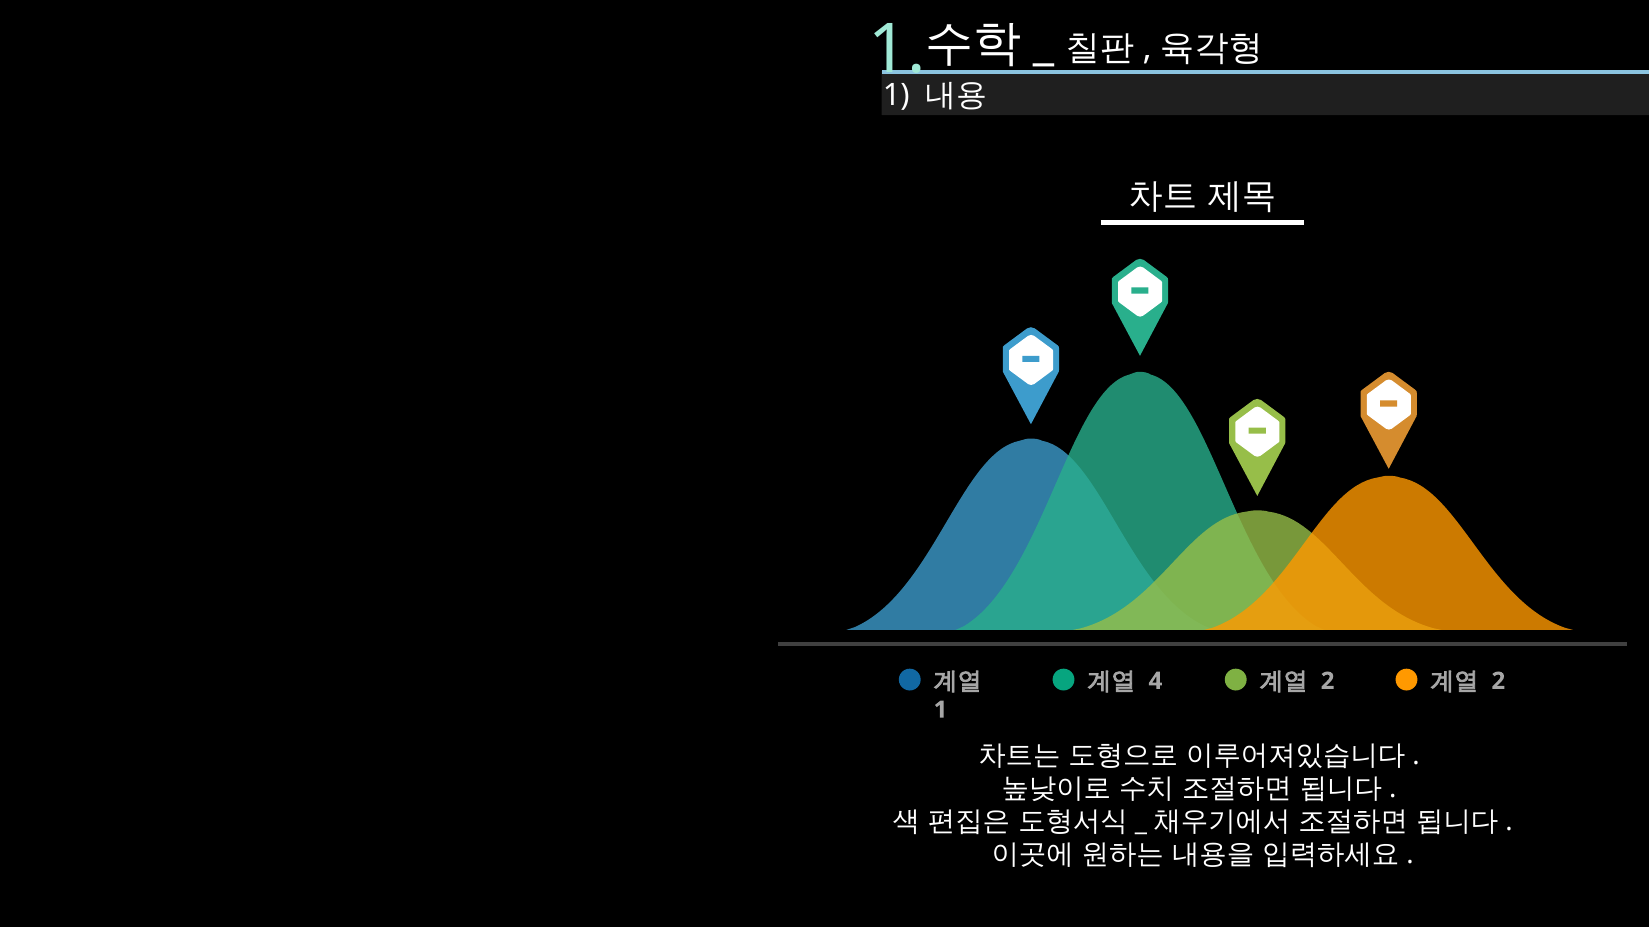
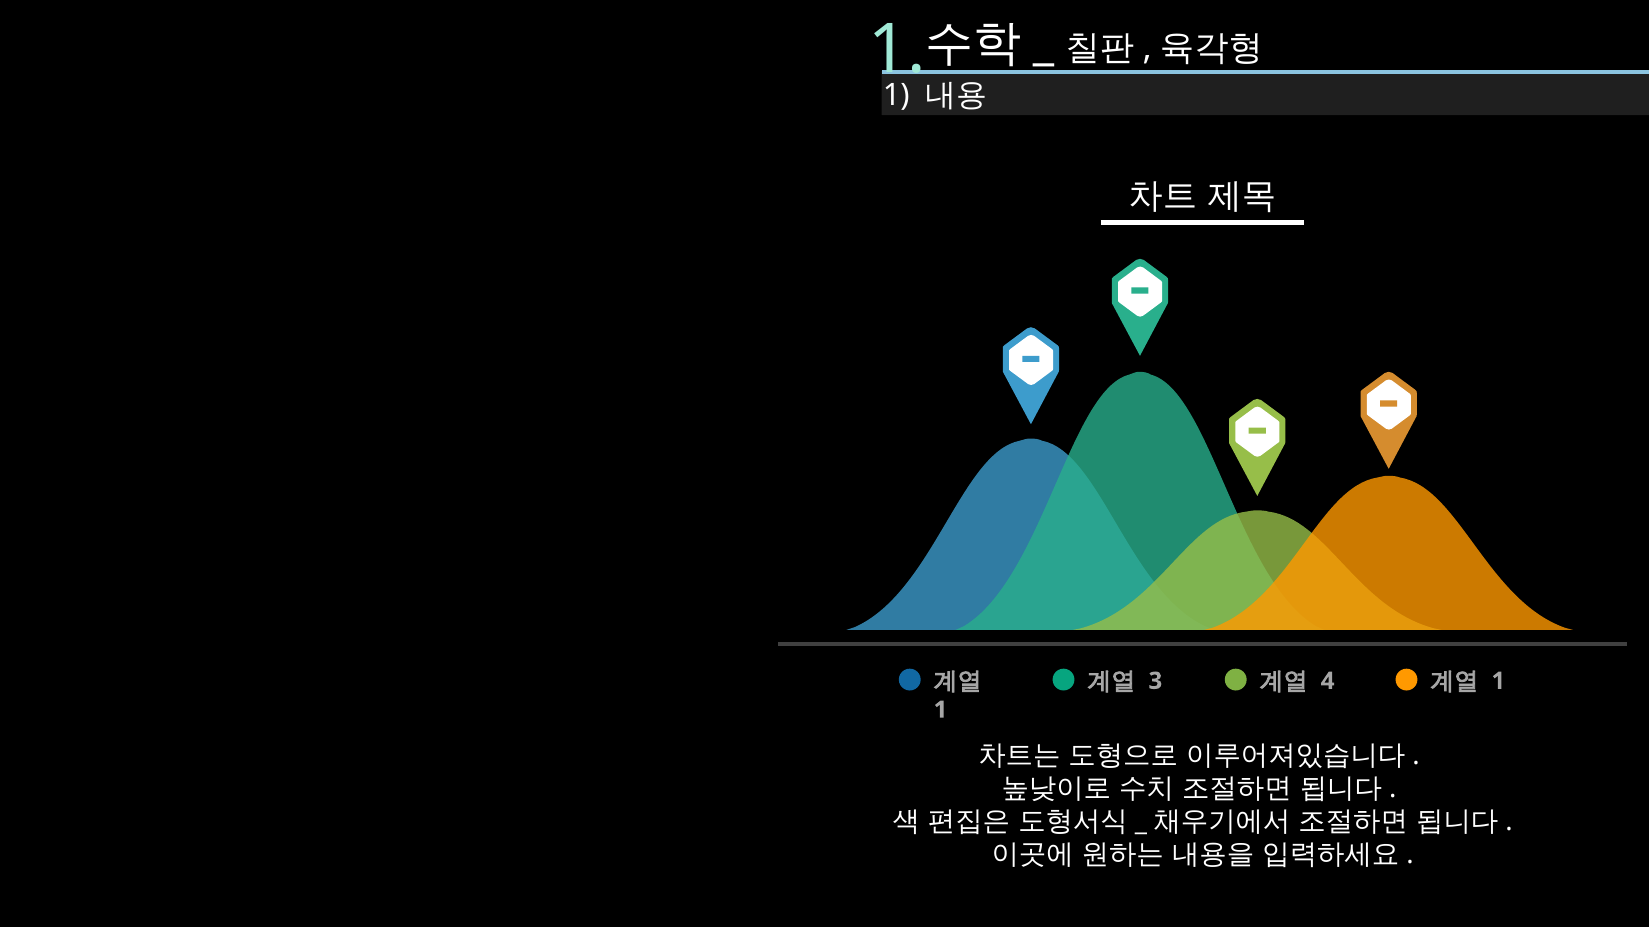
4: 4 -> 3
2 at (1328, 681): 2 -> 4
2 at (1498, 681): 2 -> 1
